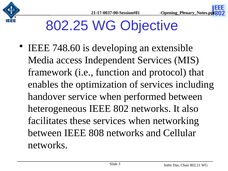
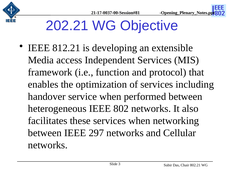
802.25: 802.25 -> 202.21
748.60: 748.60 -> 812.21
808: 808 -> 297
